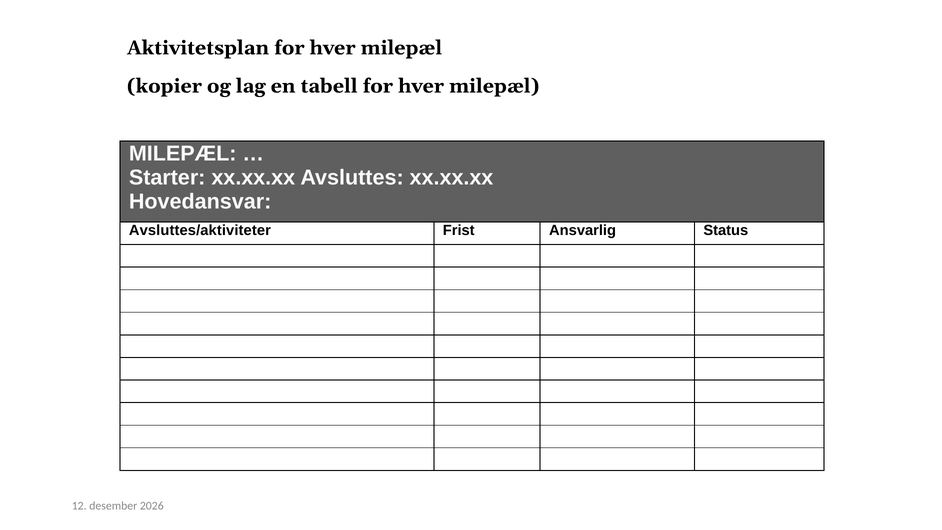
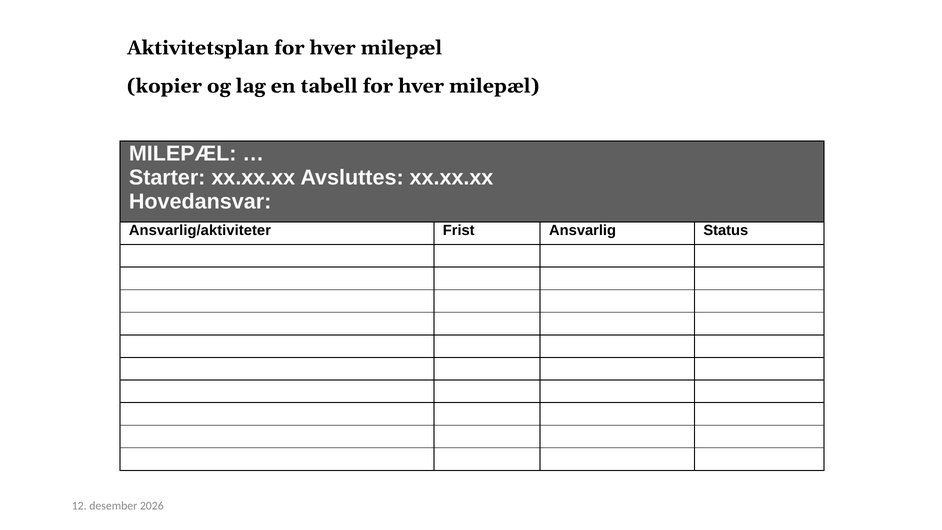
Avsluttes/aktiviteter: Avsluttes/aktiviteter -> Ansvarlig/aktiviteter
